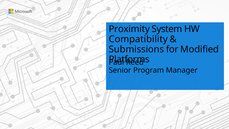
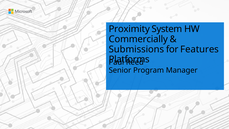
Compatibility: Compatibility -> Commercially
Modified: Modified -> Features
